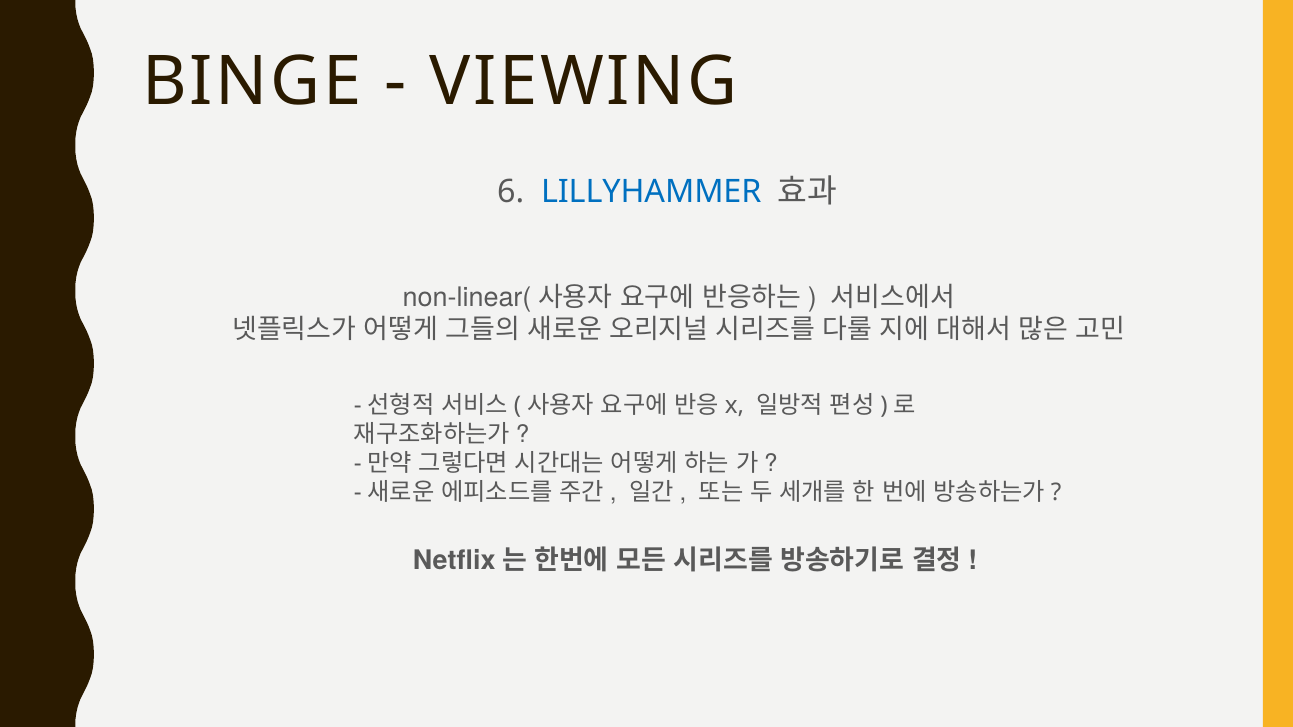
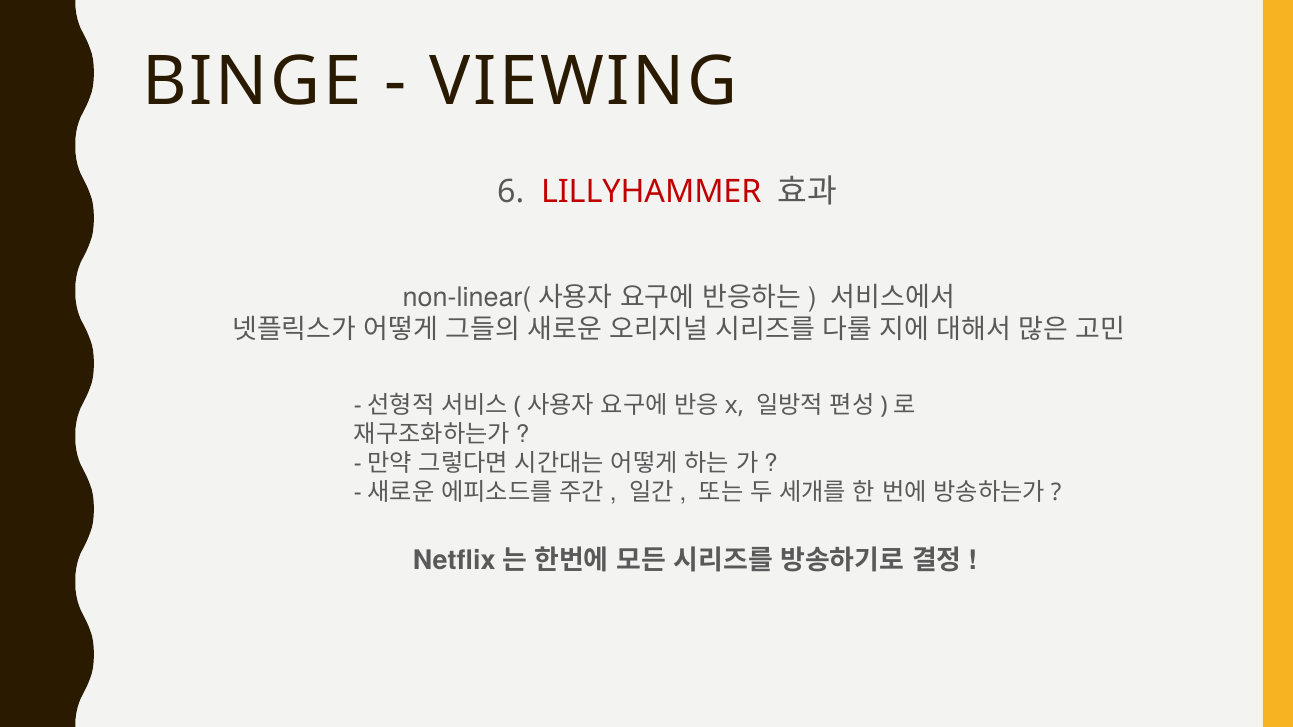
LILLYHAMMER colour: blue -> red
